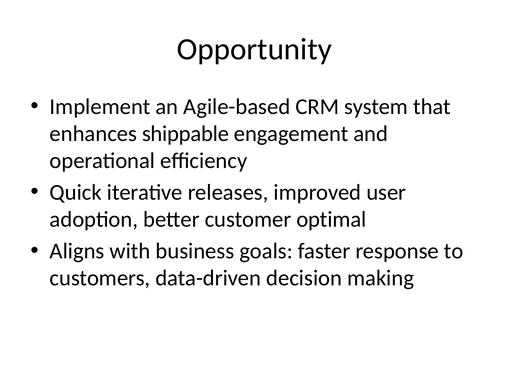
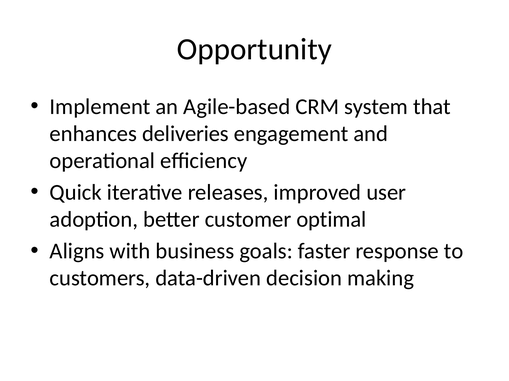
shippable: shippable -> deliveries
